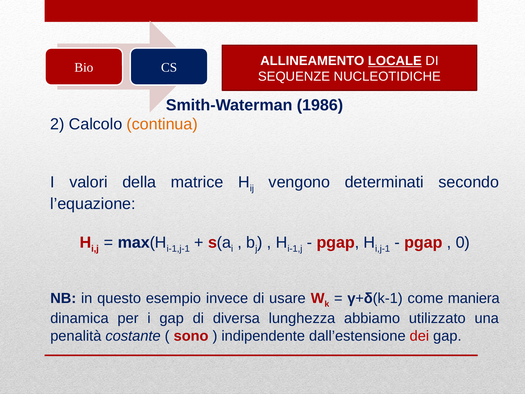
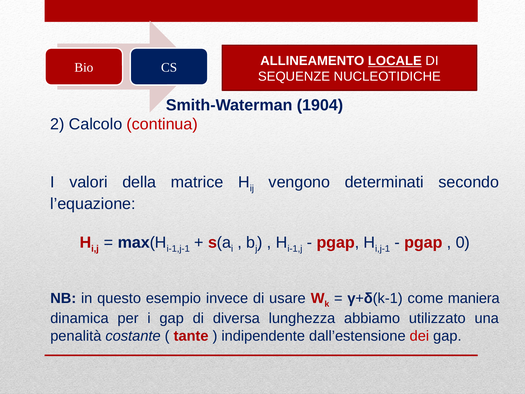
1986: 1986 -> 1904
continua colour: orange -> red
sono: sono -> tante
